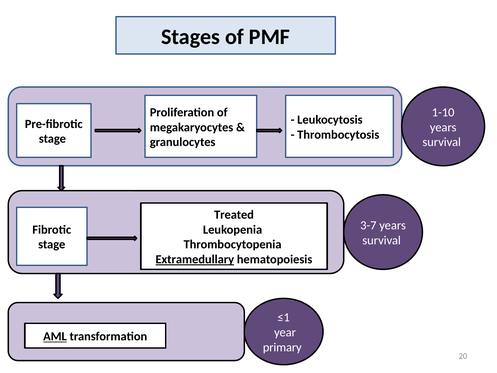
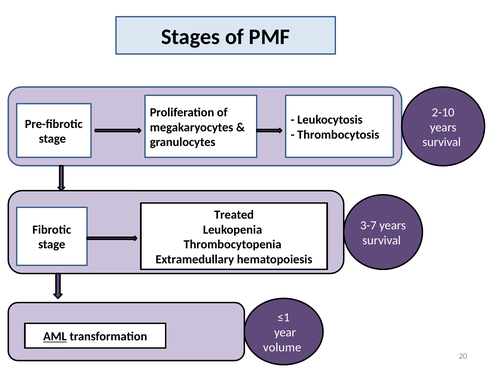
1-10: 1-10 -> 2-10
Extramedullary underline: present -> none
primary: primary -> volume
